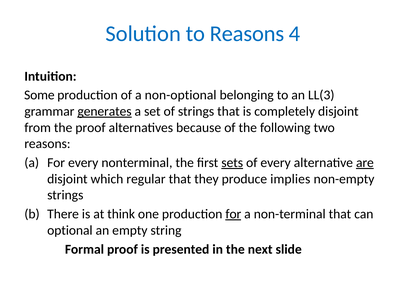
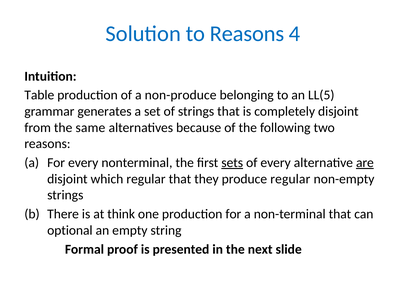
Some: Some -> Table
non-optional: non-optional -> non-produce
LL(3: LL(3 -> LL(5
generates underline: present -> none
the proof: proof -> same
produce implies: implies -> regular
for at (233, 214) underline: present -> none
